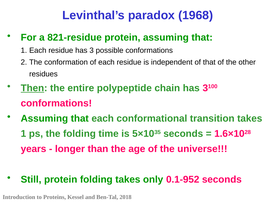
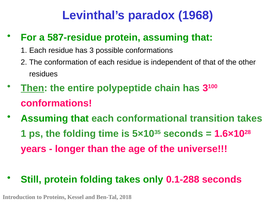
821-residue: 821-residue -> 587-residue
0.1-952: 0.1-952 -> 0.1-288
